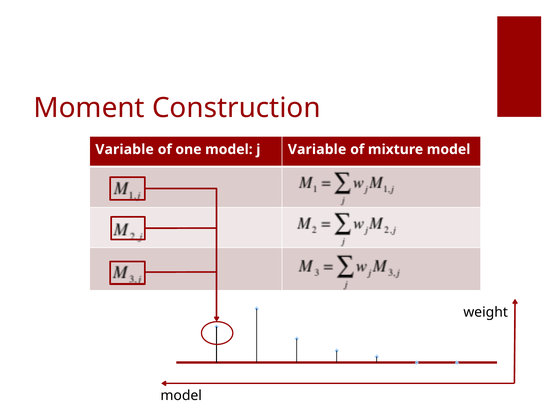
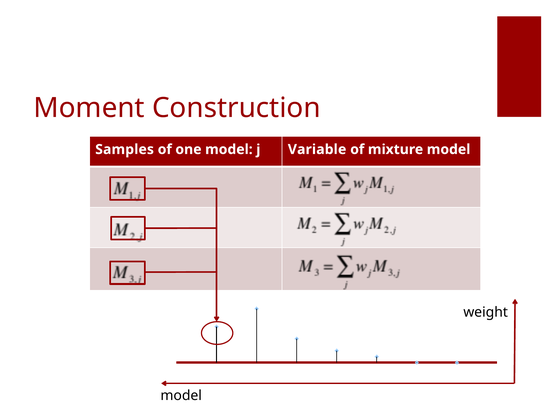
Variable at (125, 149): Variable -> Samples
